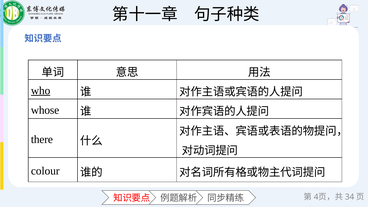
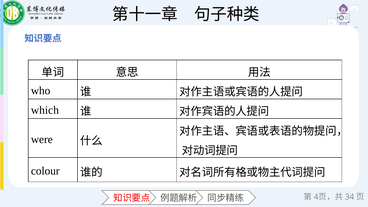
who underline: present -> none
whose: whose -> which
there: there -> were
